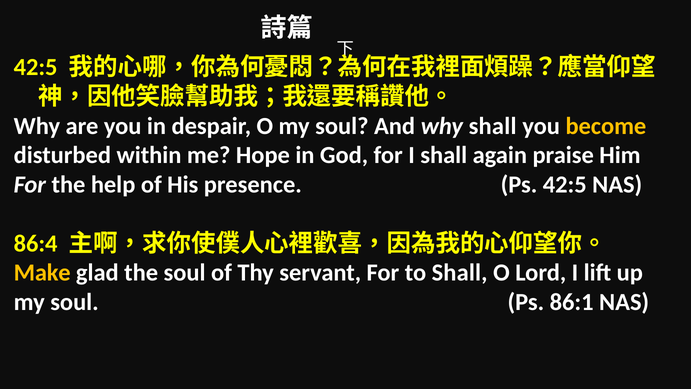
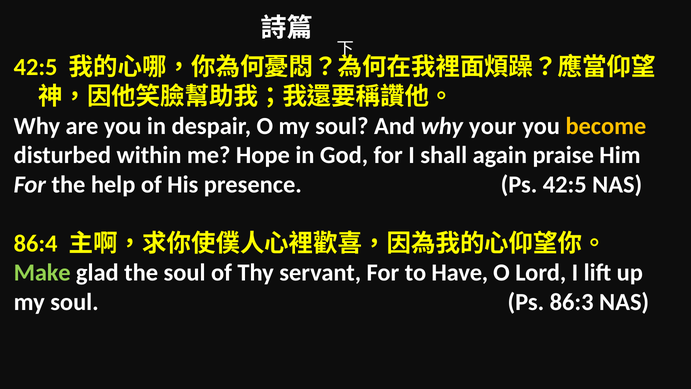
why shall: shall -> your
Make colour: yellow -> light green
to Shall: Shall -> Have
86:1: 86:1 -> 86:3
